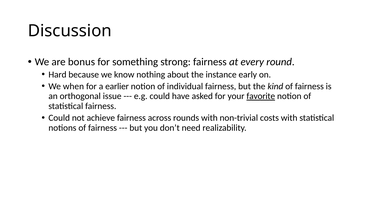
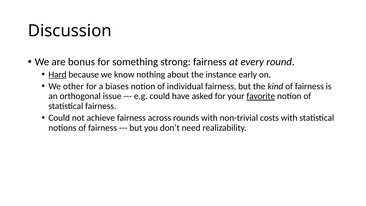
Hard underline: none -> present
when: when -> other
earlier: earlier -> biases
